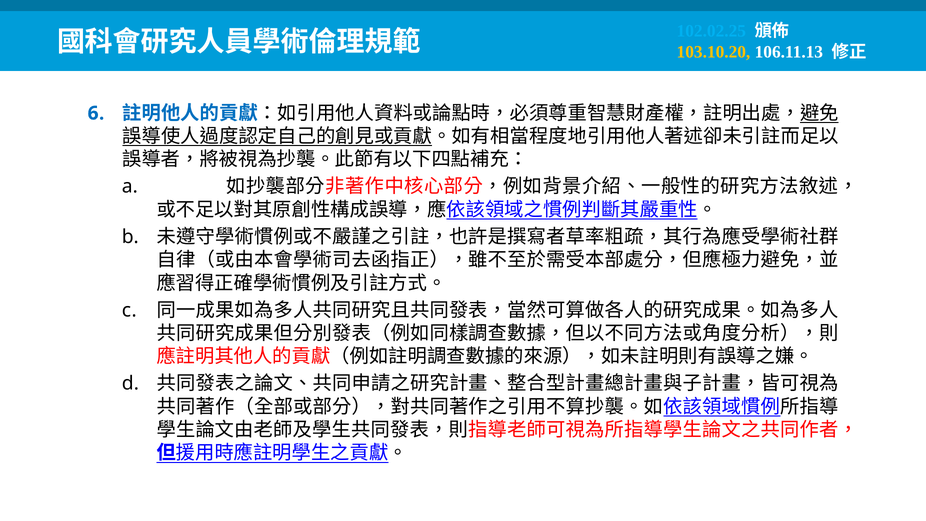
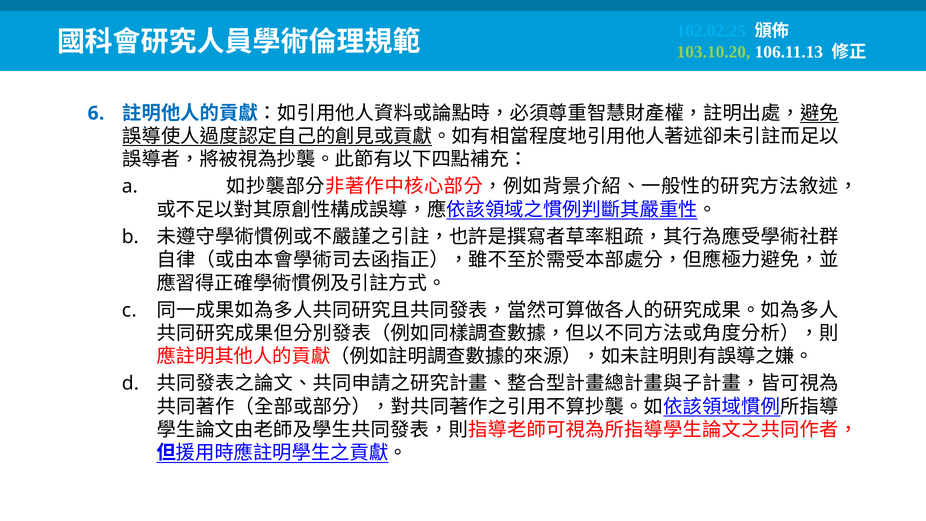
103.10.20 colour: yellow -> light green
